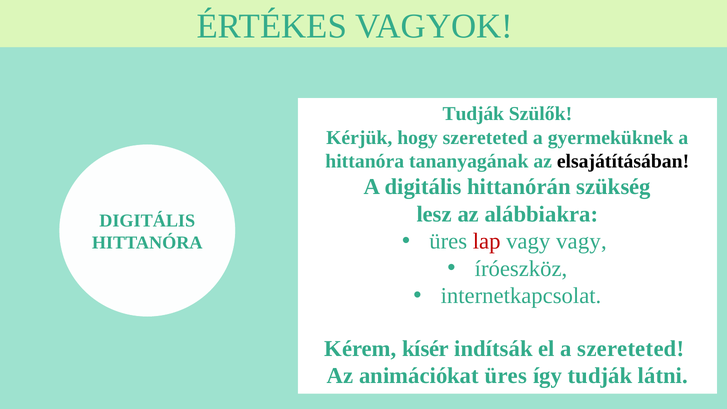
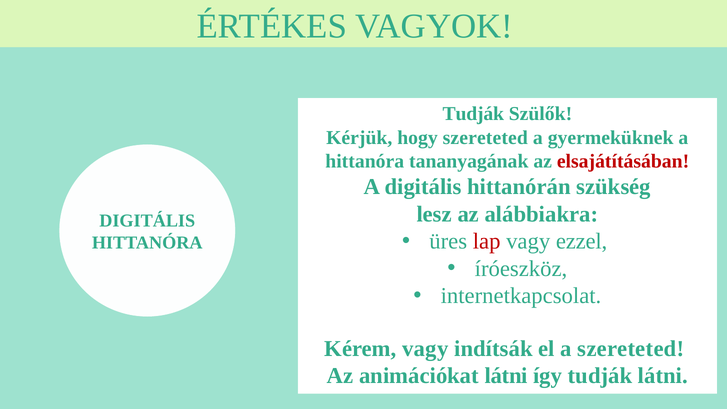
elsajátításában colour: black -> red
vagy vagy: vagy -> ezzel
Kérem kísér: kísér -> vagy
animációkat üres: üres -> látni
